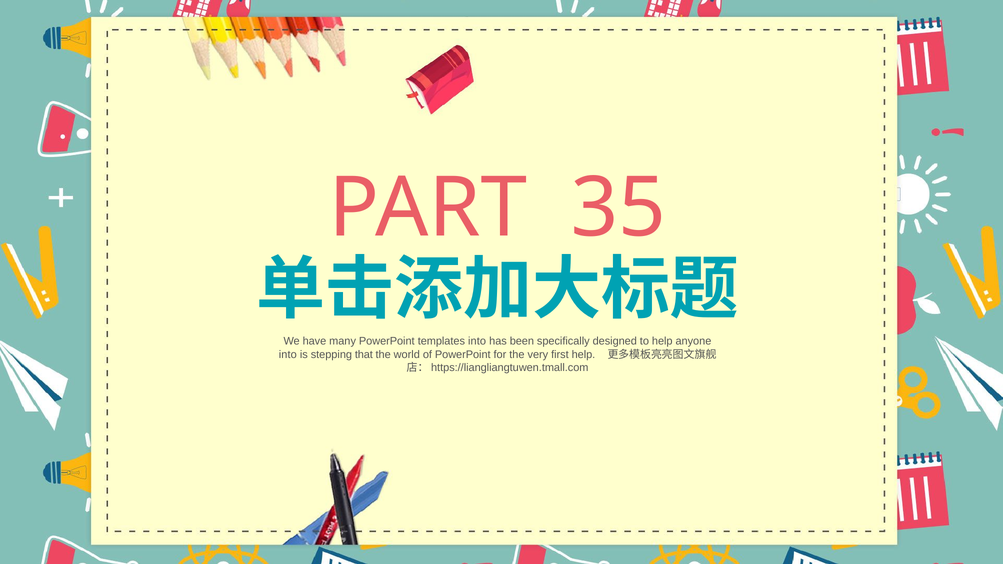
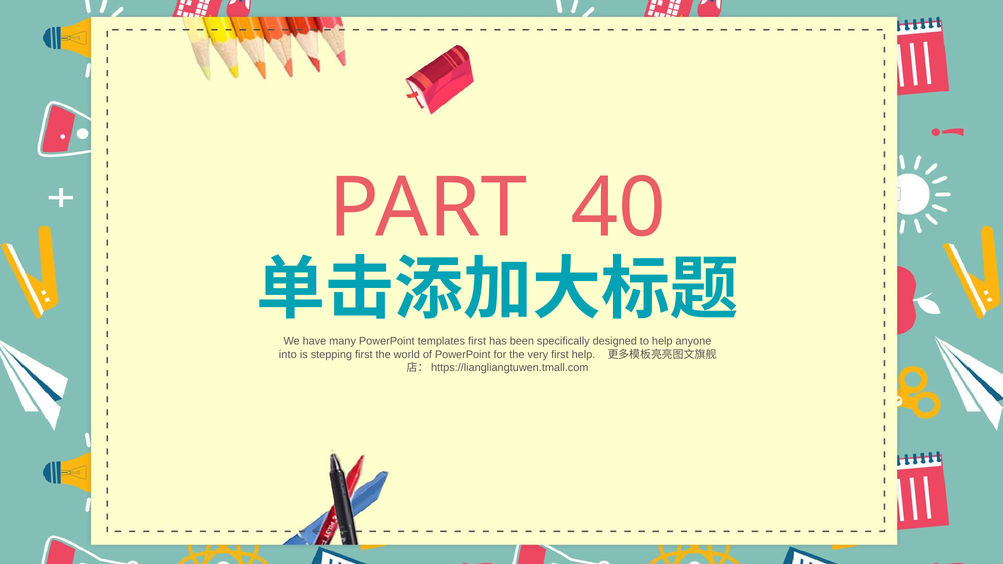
35: 35 -> 40
templates into: into -> first
stepping that: that -> first
